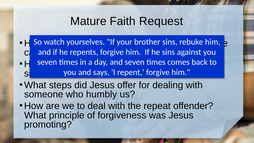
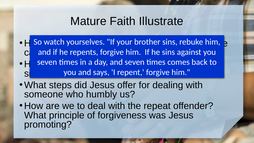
Faith Request: Request -> Illustrate
